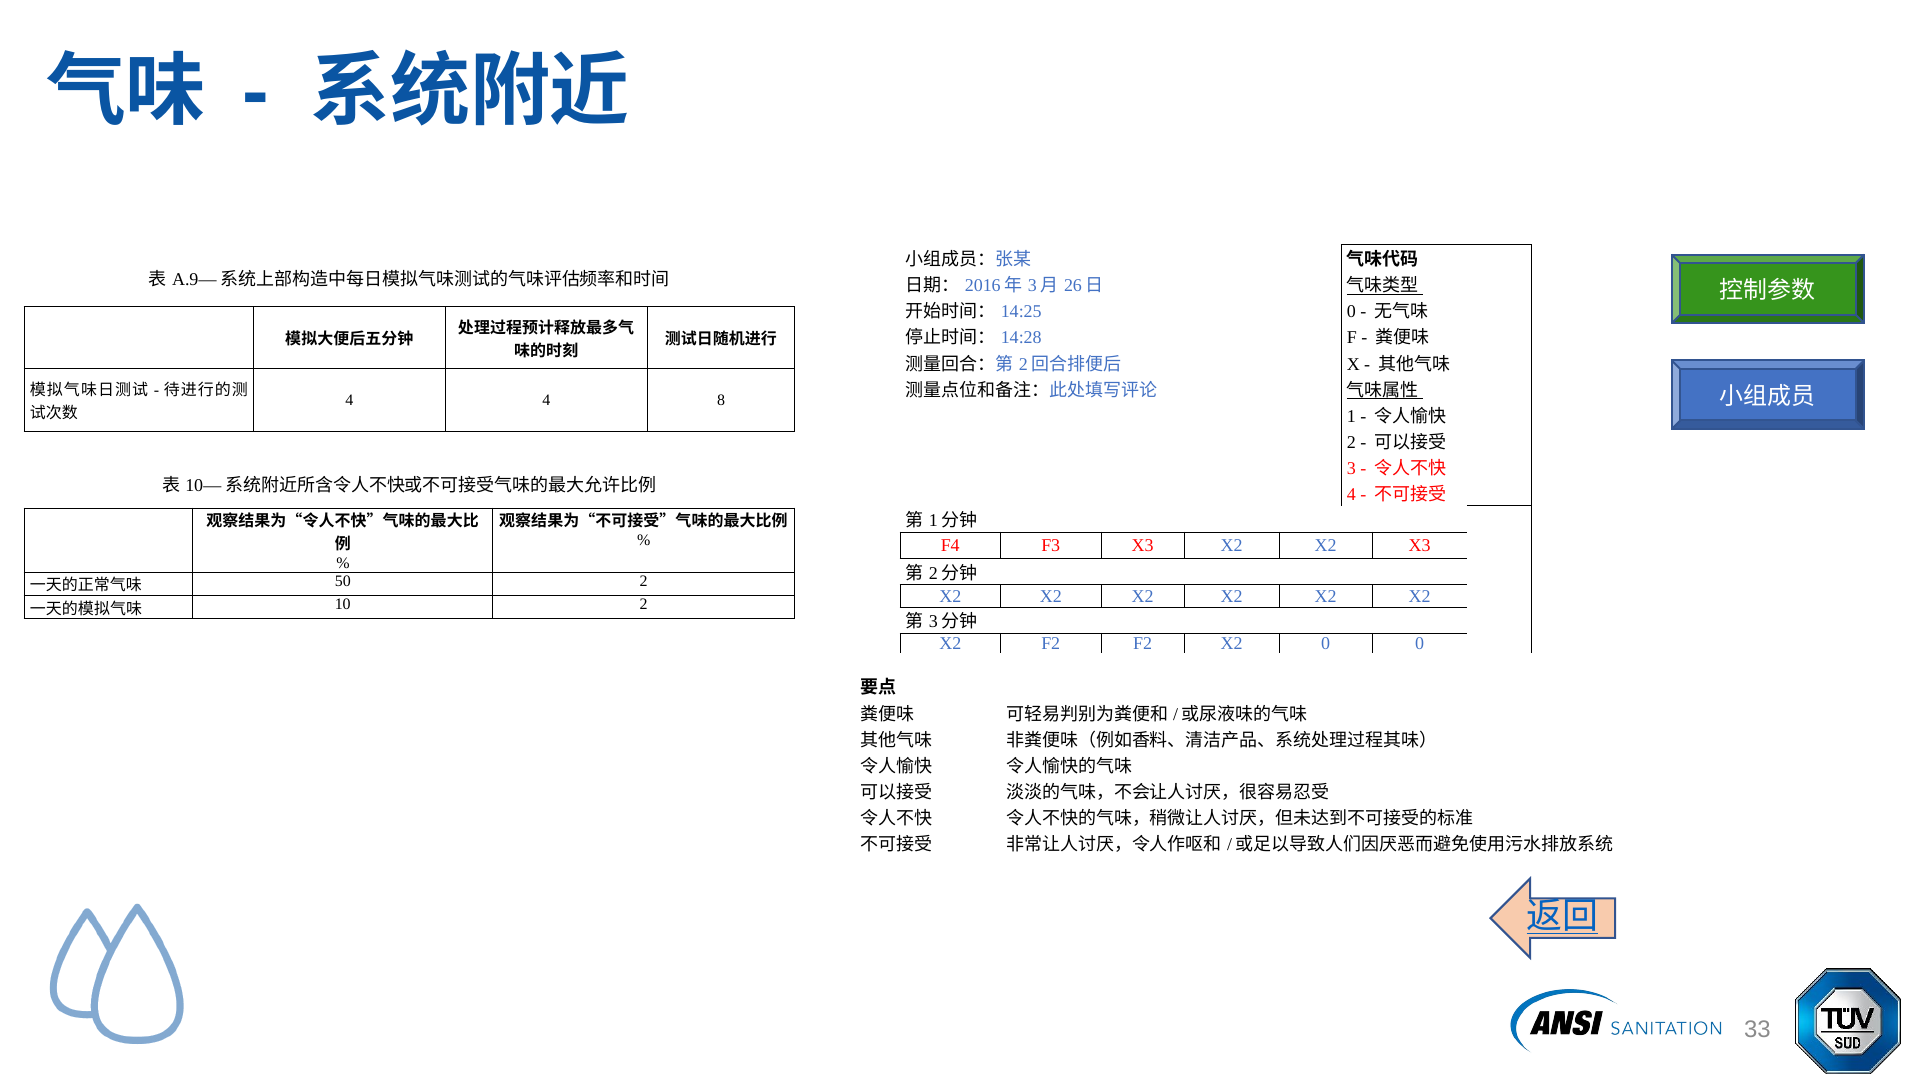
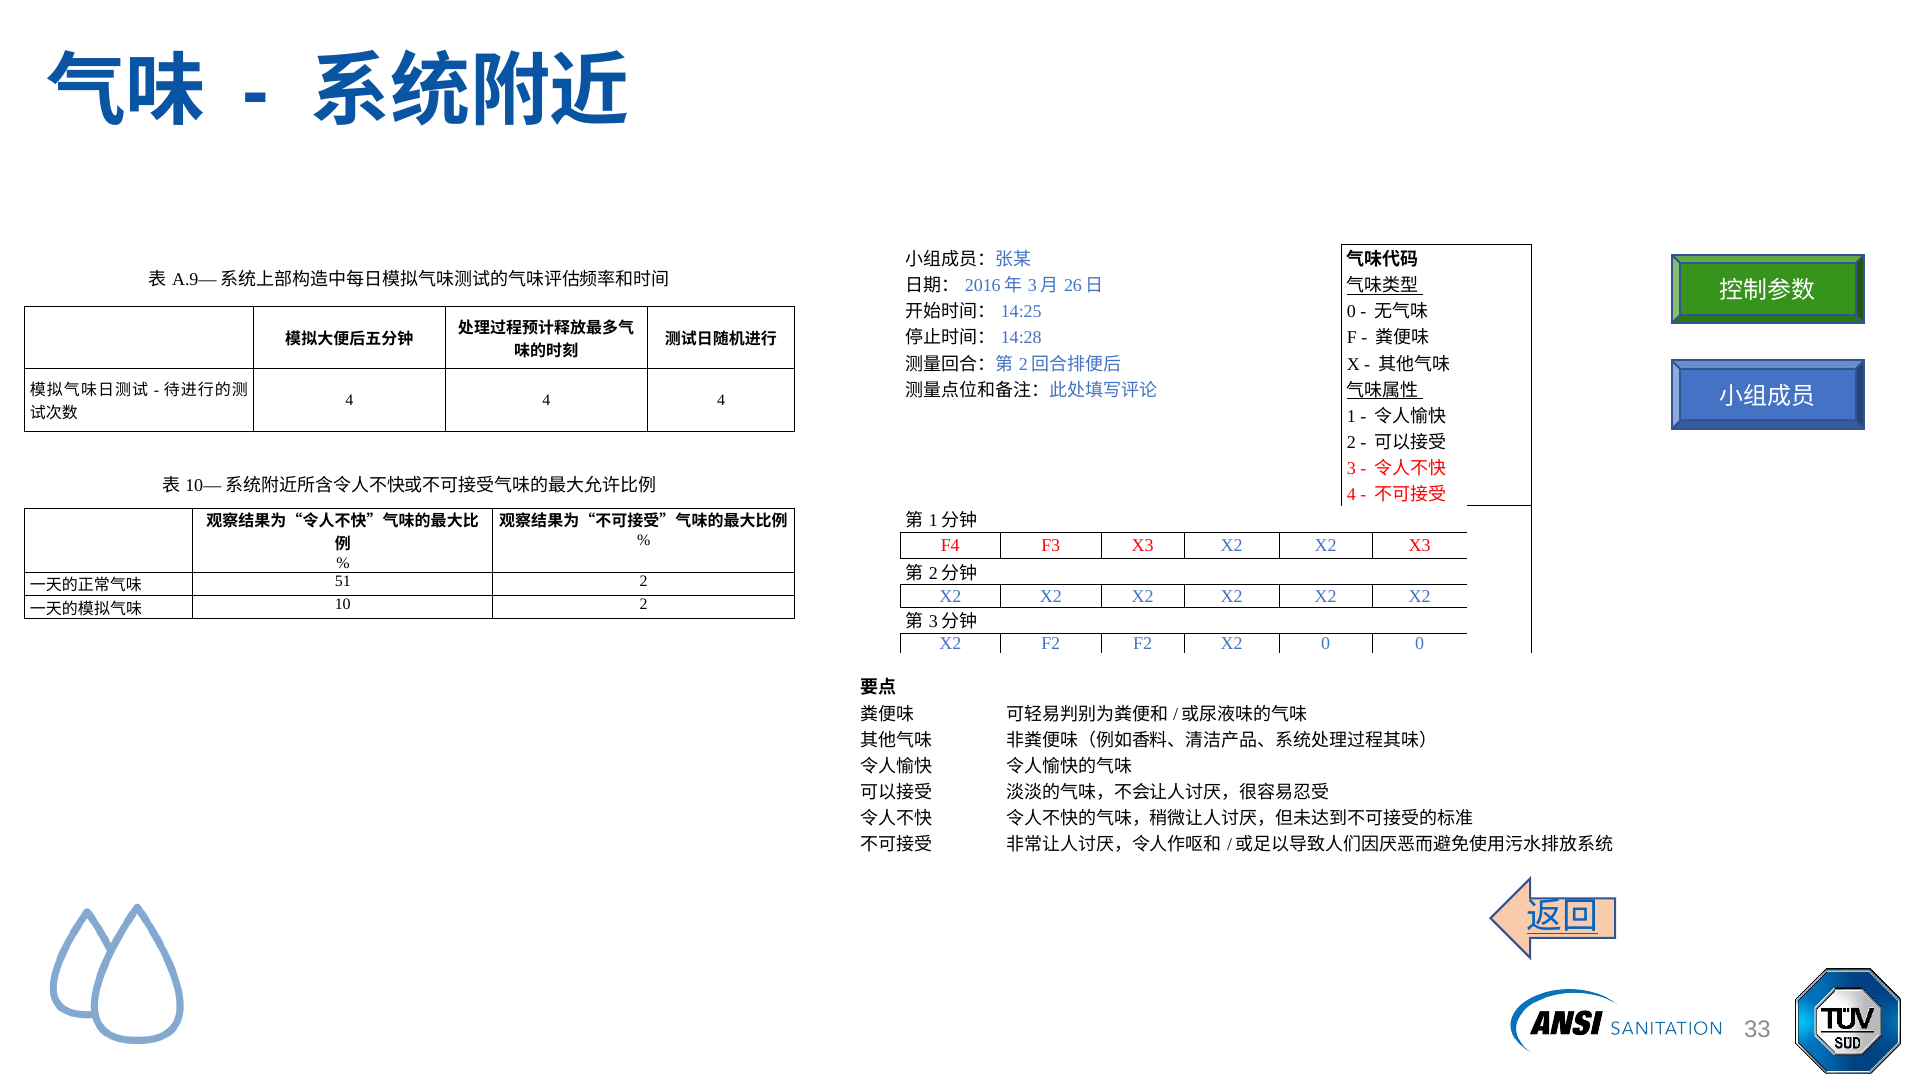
4 4 8: 8 -> 4
50: 50 -> 51
